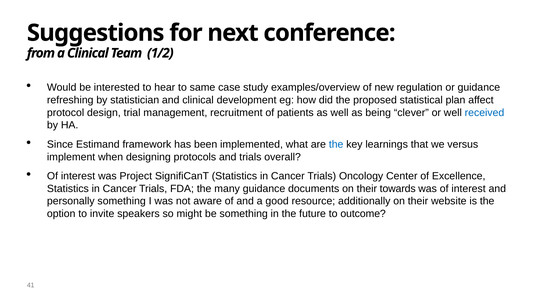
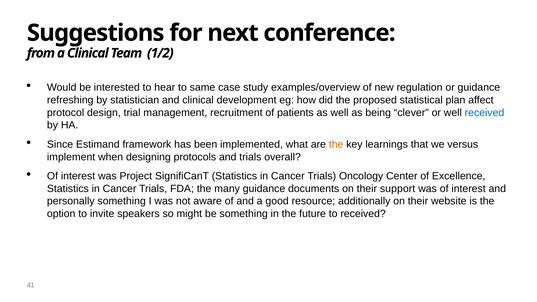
the at (336, 144) colour: blue -> orange
towards: towards -> support
to outcome: outcome -> received
